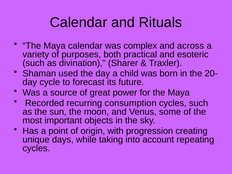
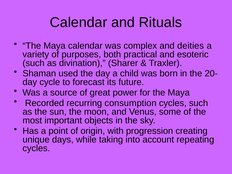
across: across -> deities
